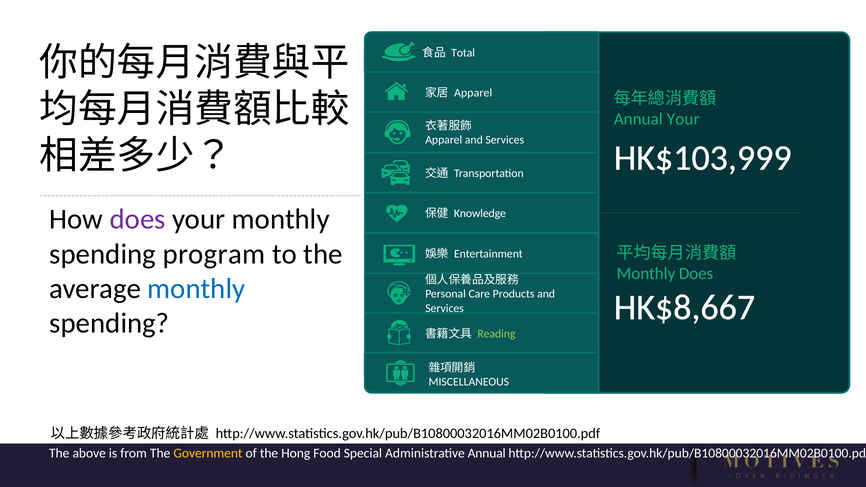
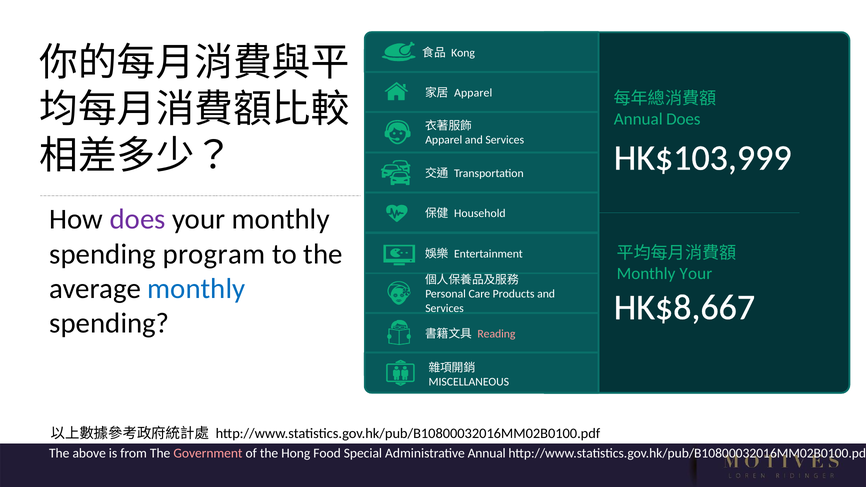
Total: Total -> Kong
Annual Your: Your -> Does
Knowledge: Knowledge -> Household
Monthly Does: Does -> Your
Reading colour: light green -> pink
Government colour: yellow -> pink
